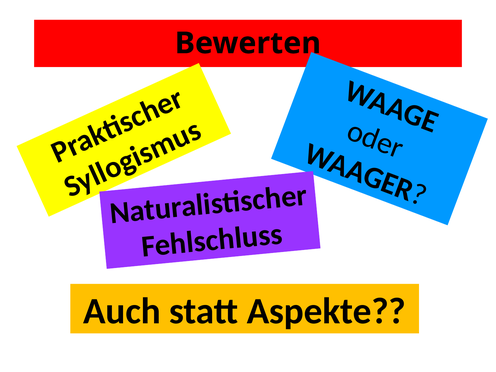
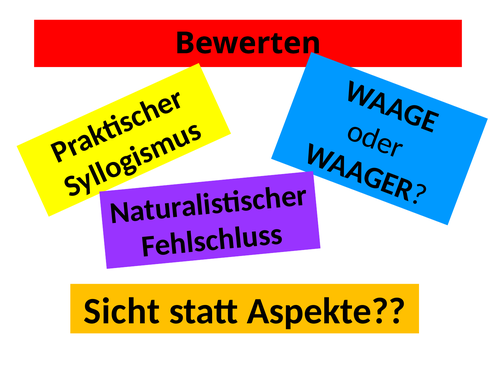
Auch: Auch -> Sicht
